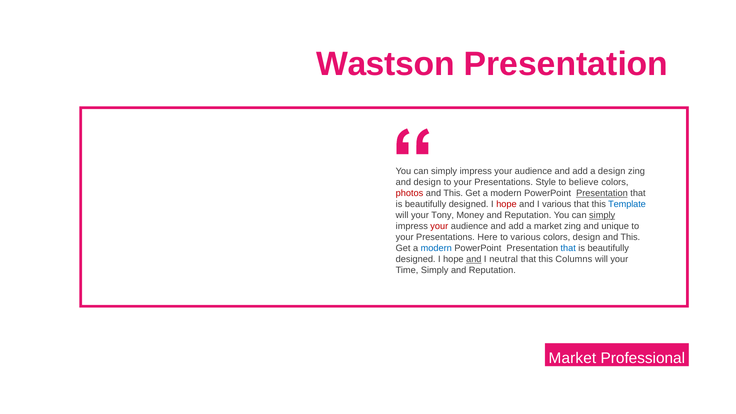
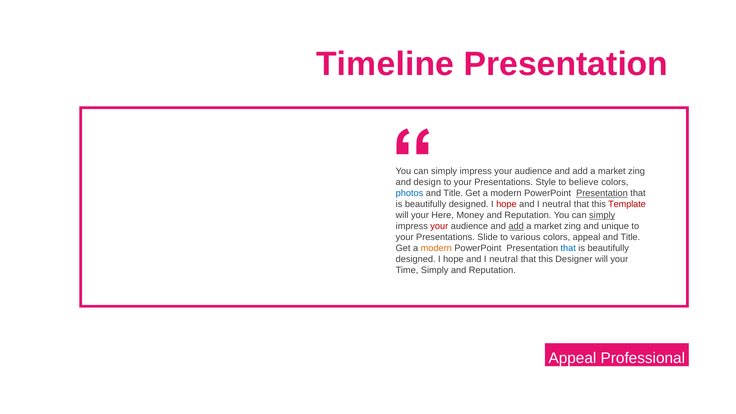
Wastson: Wastson -> Timeline
design at (612, 171): design -> market
photos colour: red -> blue
This at (453, 193): This -> Title
various at (557, 204): various -> neutral
Template colour: blue -> red
Tony: Tony -> Here
add at (516, 226) underline: none -> present
Here: Here -> Slide
colors design: design -> appeal
This at (630, 237): This -> Title
modern at (436, 248) colour: blue -> orange
and at (474, 259) underline: present -> none
Columns: Columns -> Designer
Market at (572, 358): Market -> Appeal
